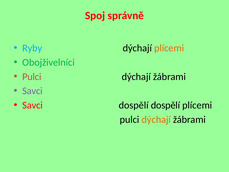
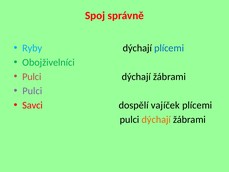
plícemi at (169, 48) colour: orange -> blue
Savci at (32, 91): Savci -> Pulci
dospělí dospělí: dospělí -> vajíček
